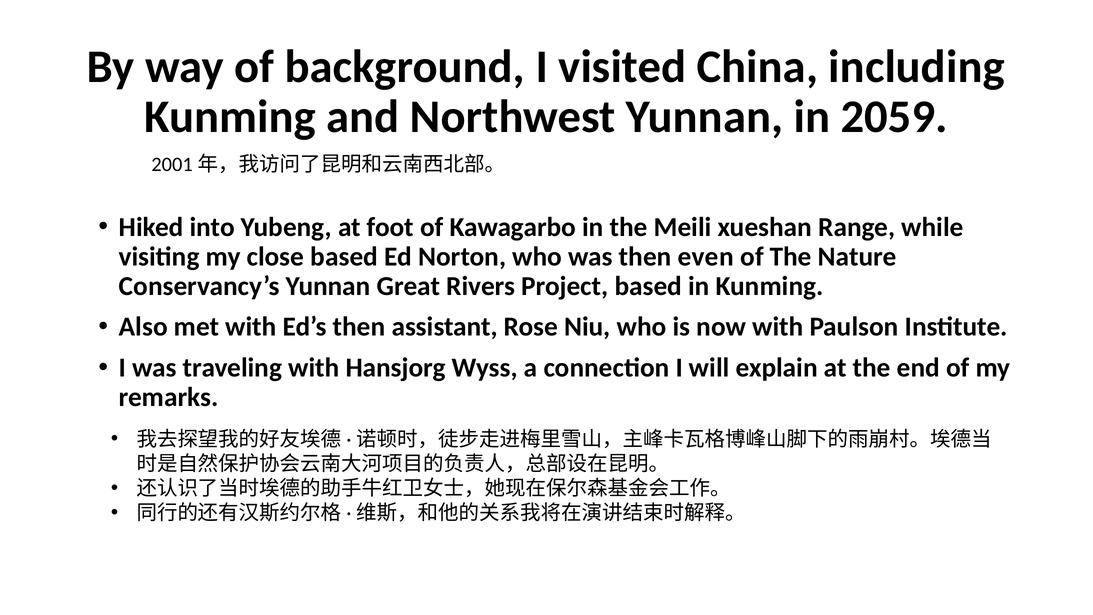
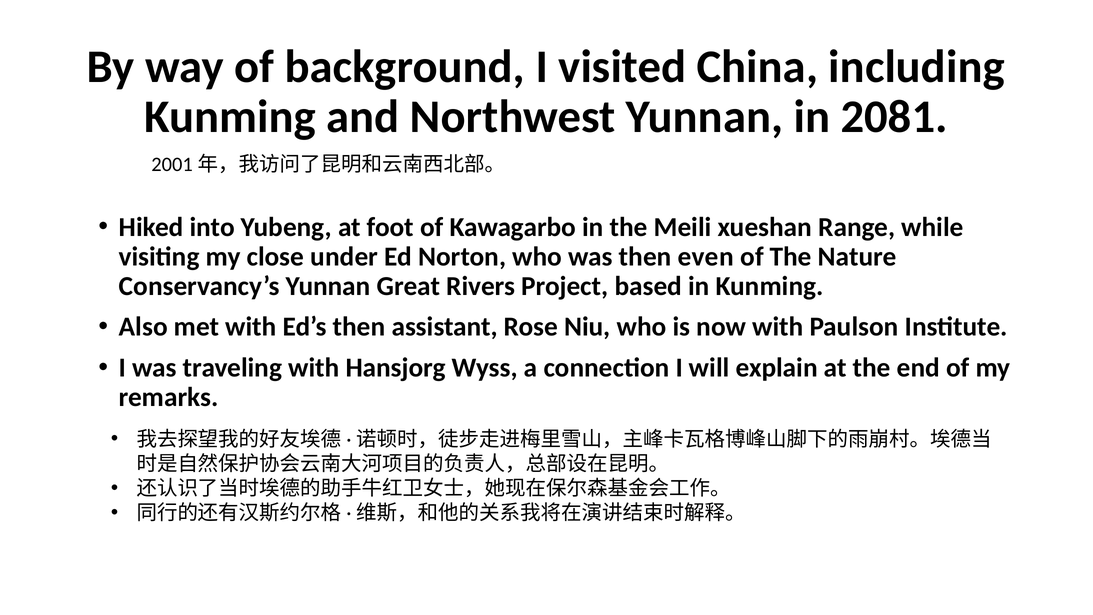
2059: 2059 -> 2081
close based: based -> under
